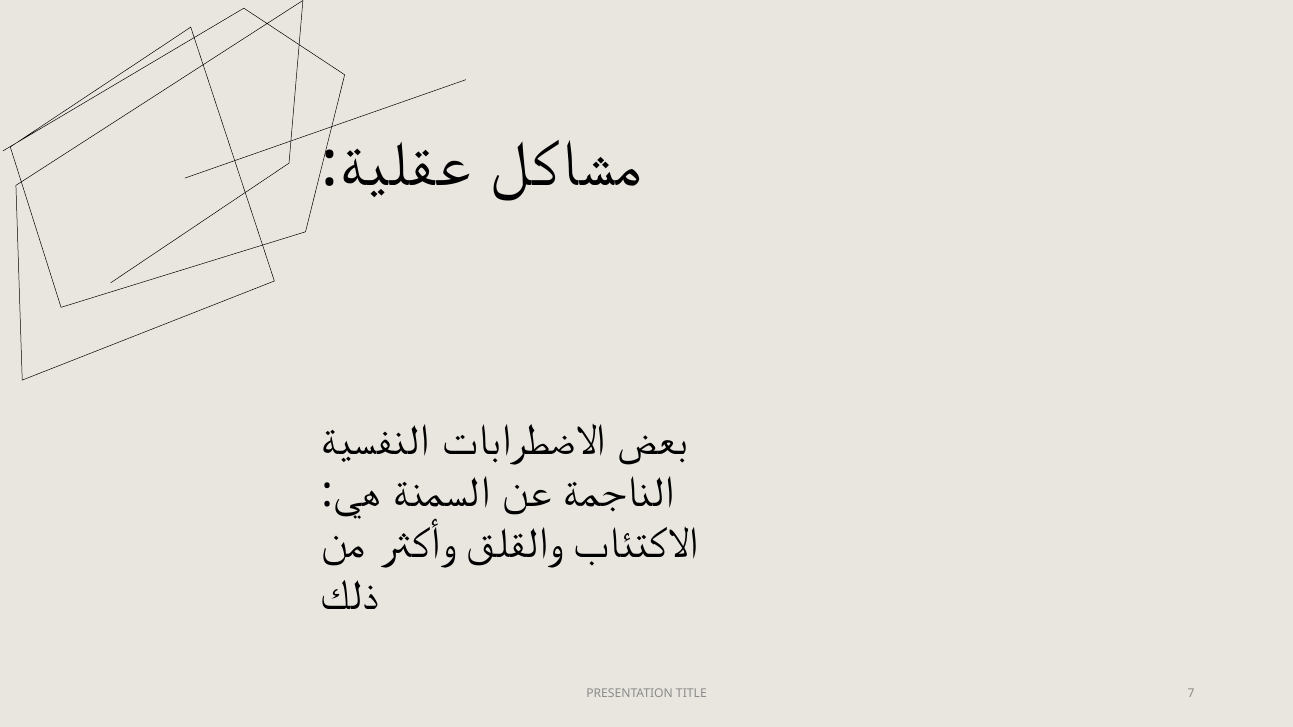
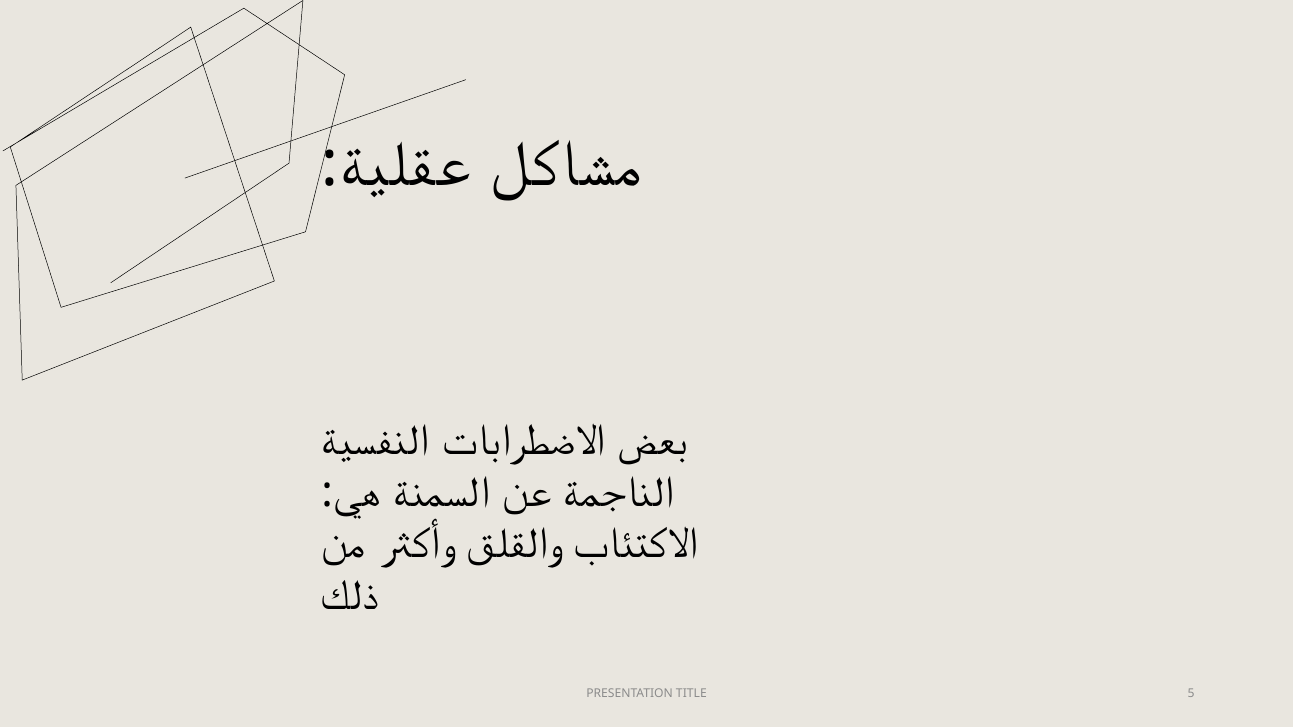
7: 7 -> 5
